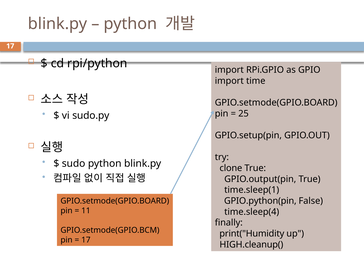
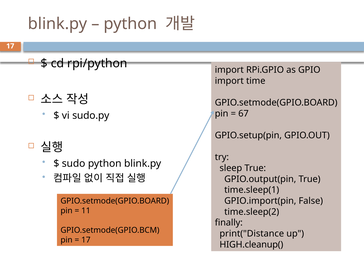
25: 25 -> 67
clone: clone -> sleep
GPIO.python(pin: GPIO.python(pin -> GPIO.import(pin
time.sleep(4: time.sleep(4 -> time.sleep(2
print("Humidity: print("Humidity -> print("Distance
